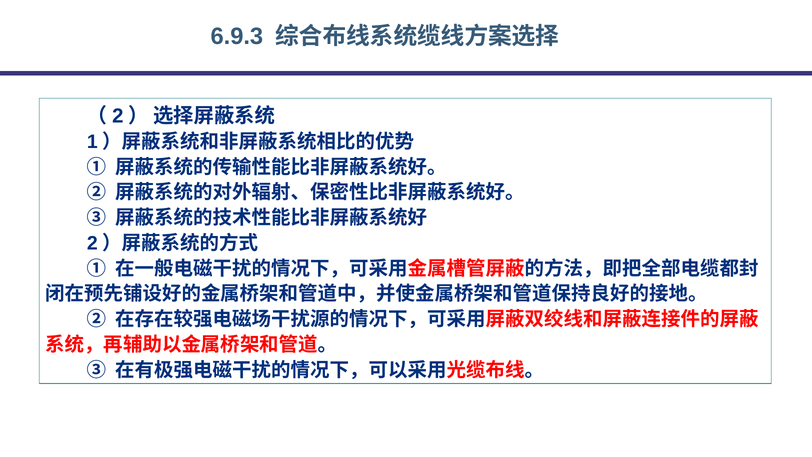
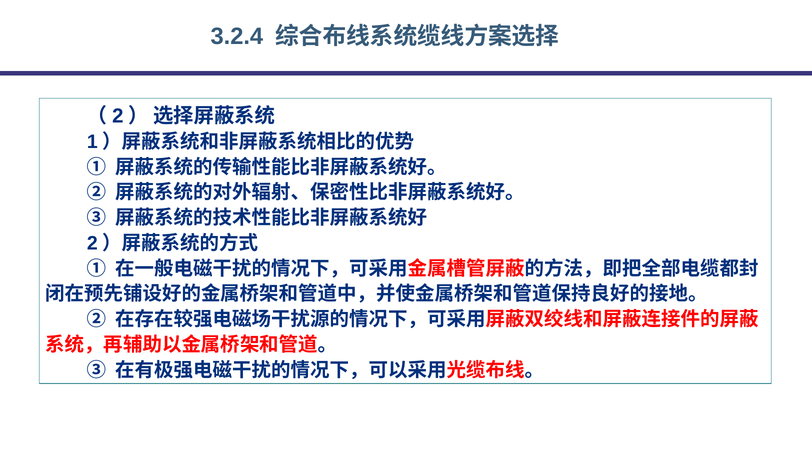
6.9.3: 6.9.3 -> 3.2.4
